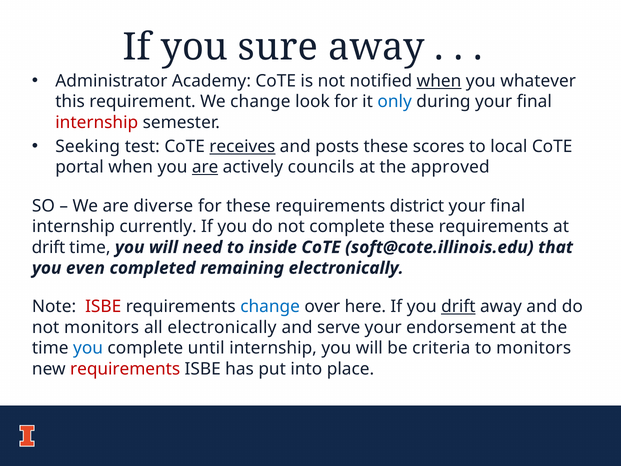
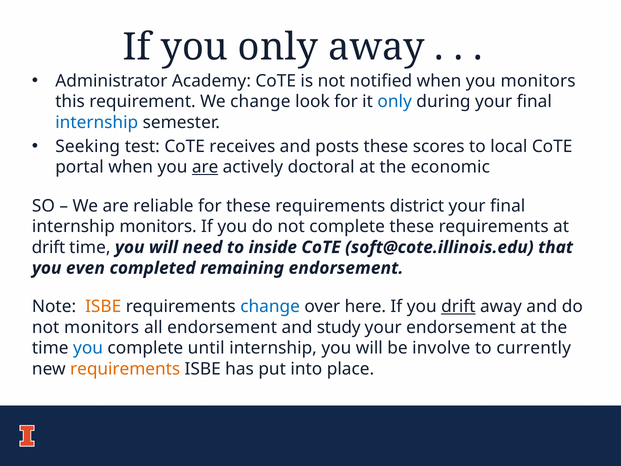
you sure: sure -> only
when at (439, 81) underline: present -> none
you whatever: whatever -> monitors
internship at (97, 122) colour: red -> blue
receives underline: present -> none
councils: councils -> doctoral
approved: approved -> economic
diverse: diverse -> reliable
internship currently: currently -> monitors
remaining electronically: electronically -> endorsement
ISBE at (103, 307) colour: red -> orange
all electronically: electronically -> endorsement
serve: serve -> study
criteria: criteria -> involve
to monitors: monitors -> currently
requirements at (125, 369) colour: red -> orange
